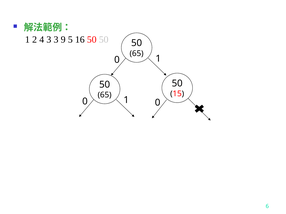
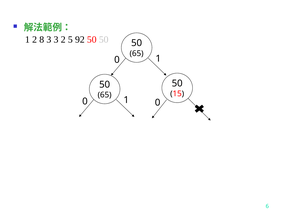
4: 4 -> 8
3 9: 9 -> 2
16: 16 -> 92
